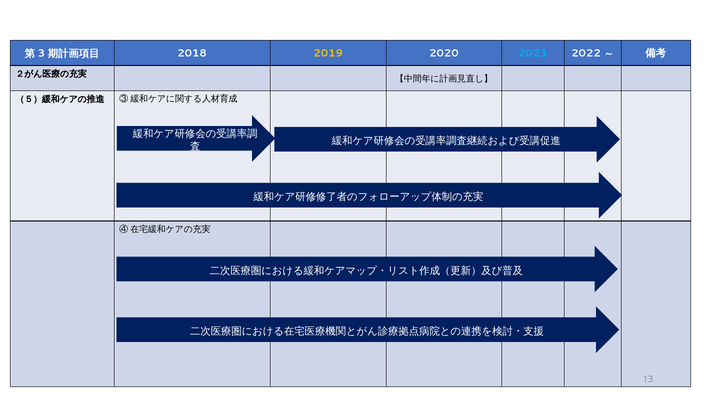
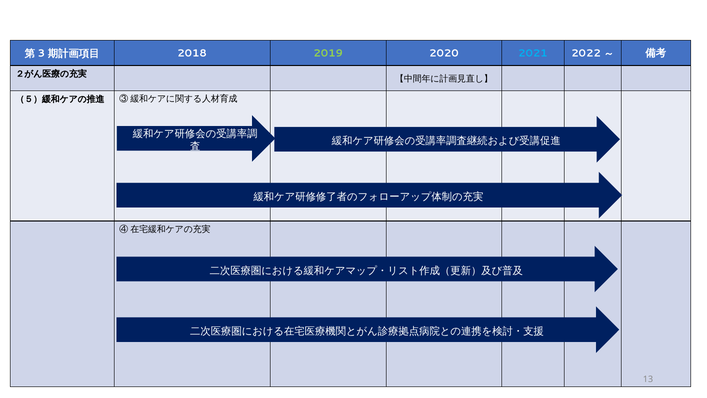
2019 colour: yellow -> light green
